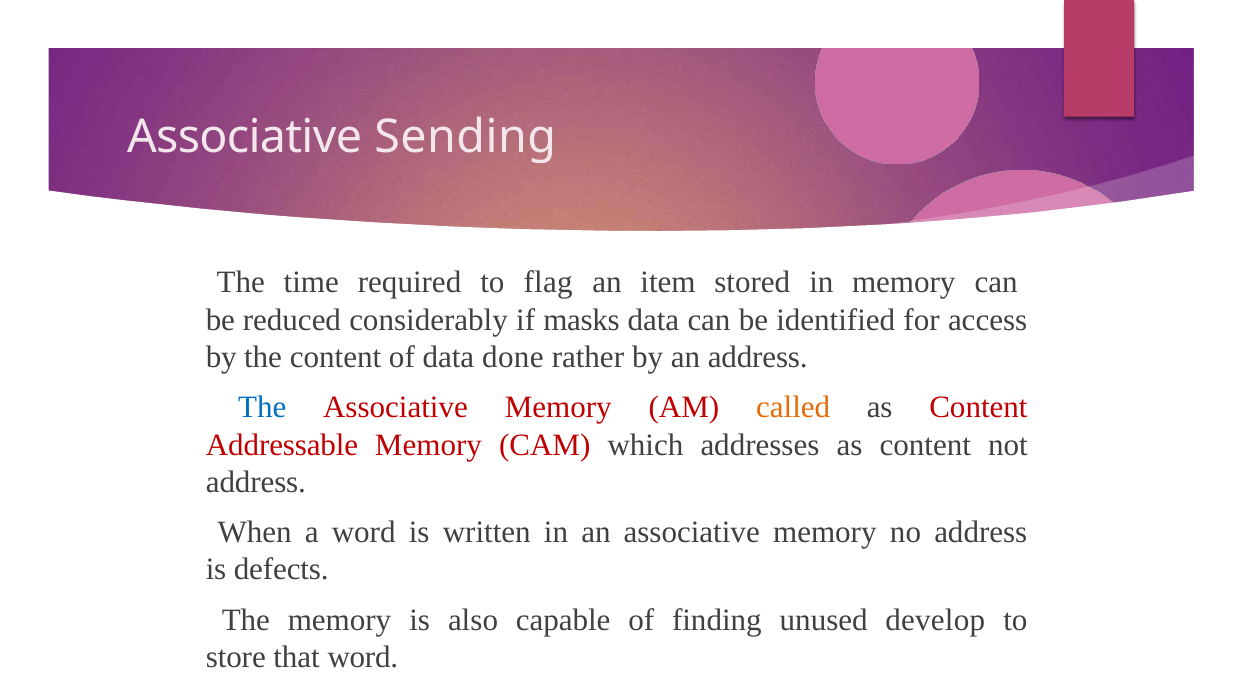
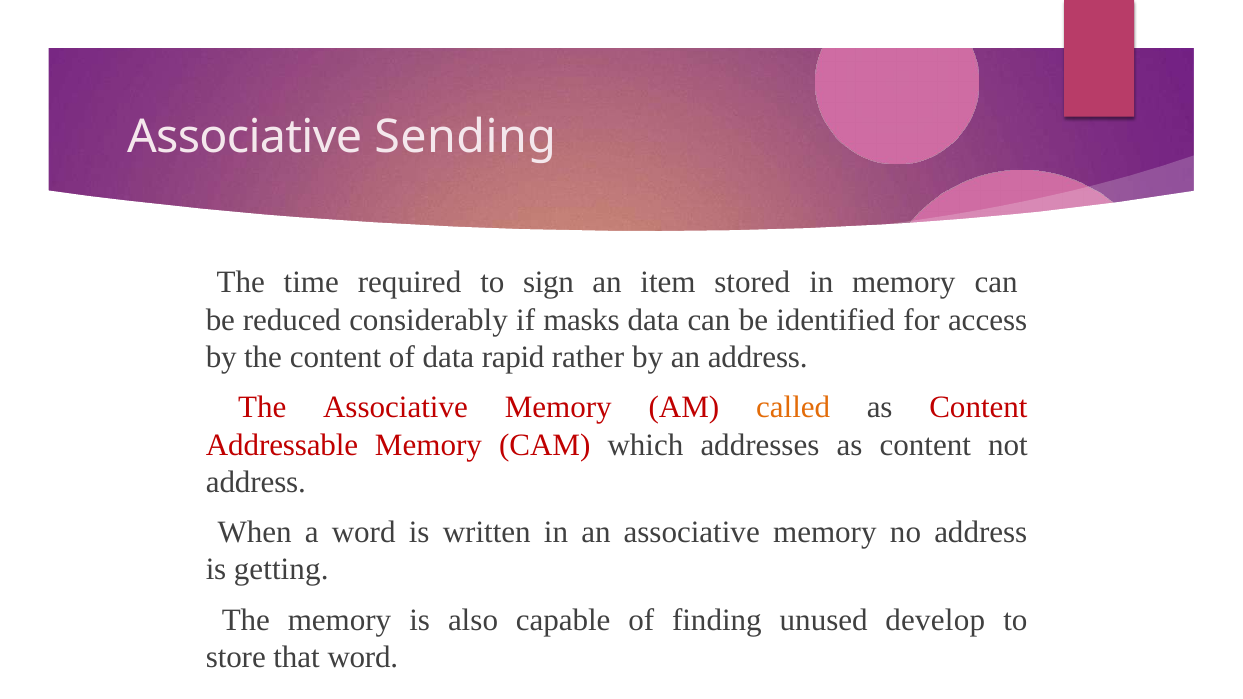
flag: flag -> sign
done: done -> rapid
The at (262, 408) colour: blue -> red
defects: defects -> getting
